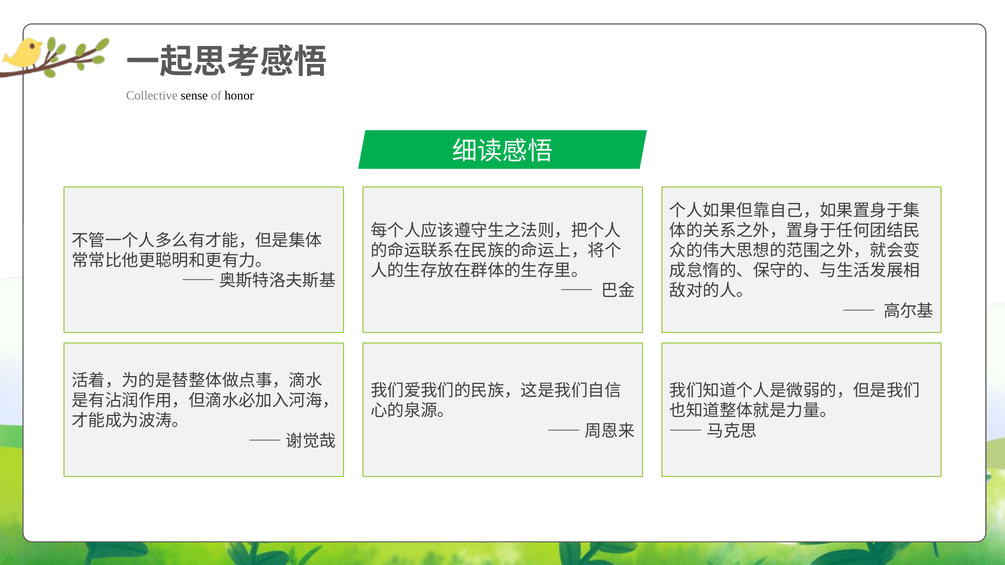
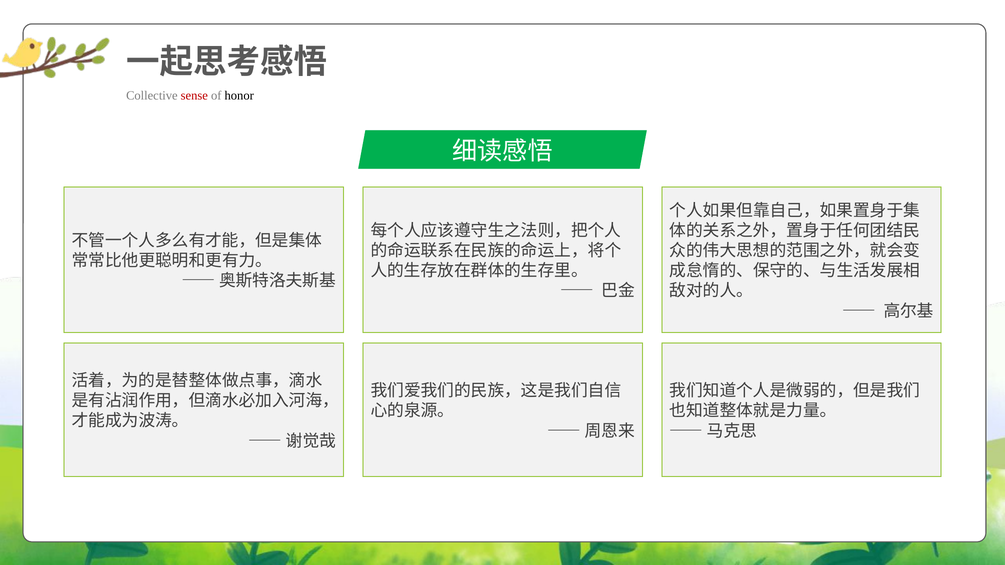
sense colour: black -> red
